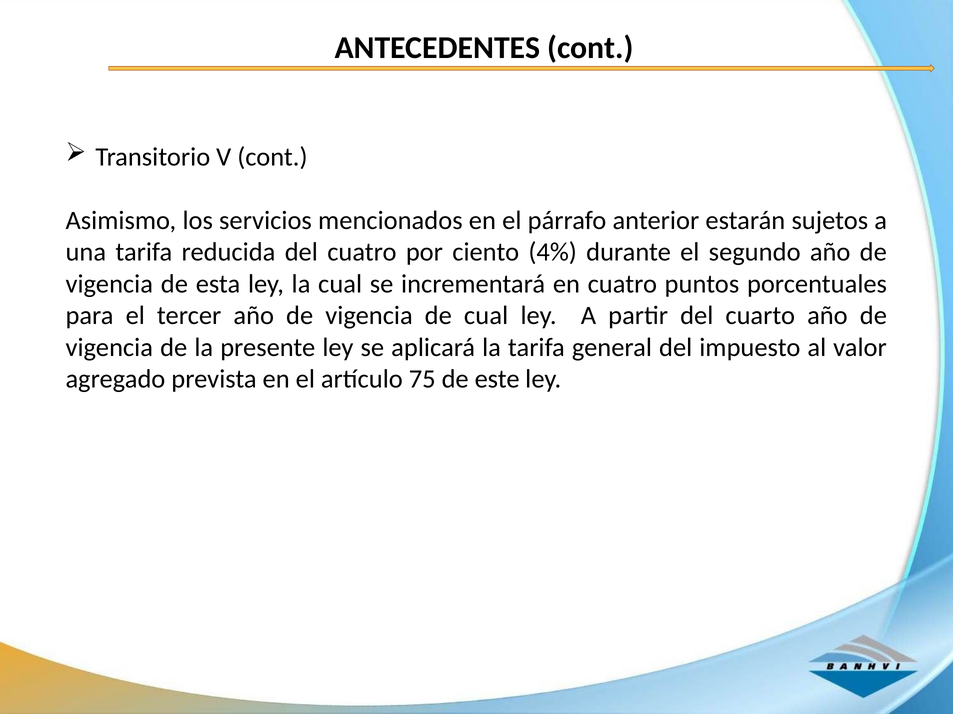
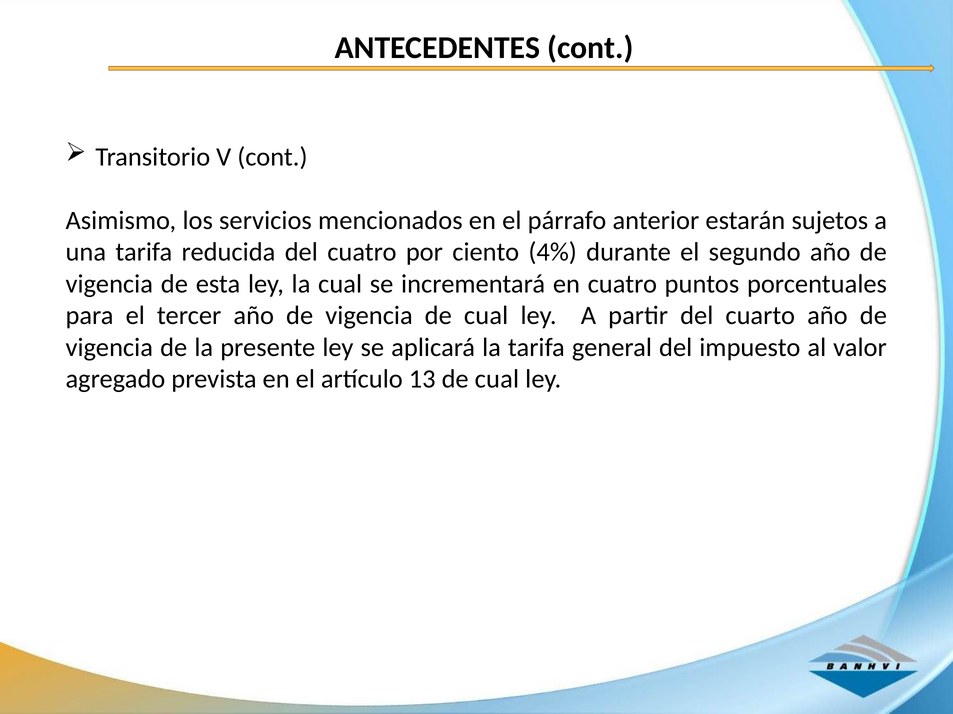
75: 75 -> 13
este at (497, 379): este -> cual
